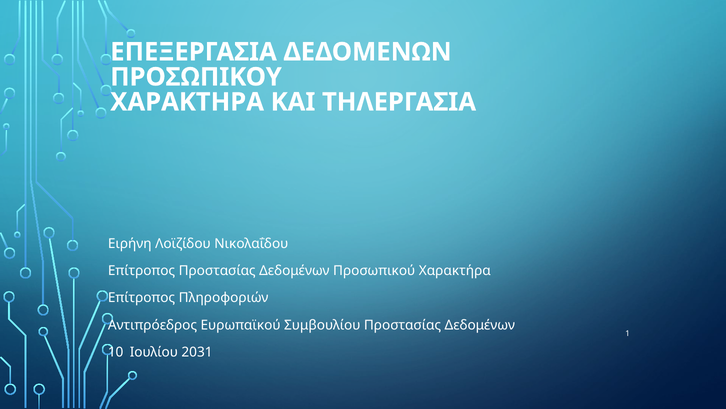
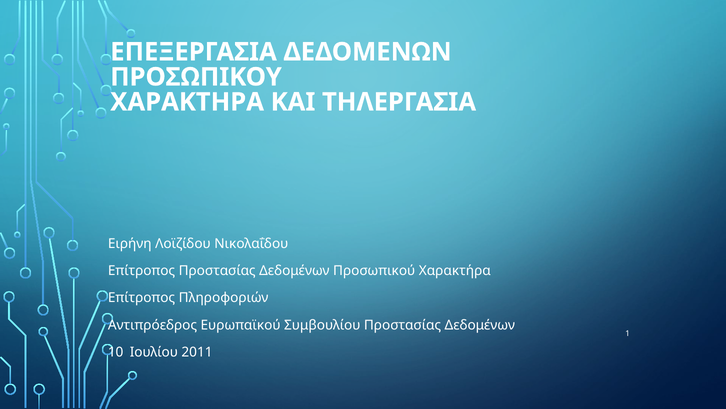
2031: 2031 -> 2011
